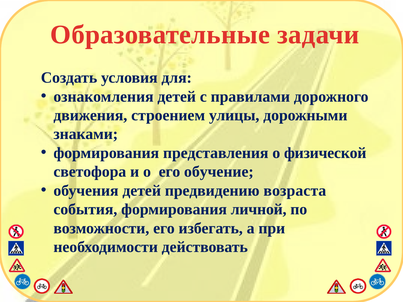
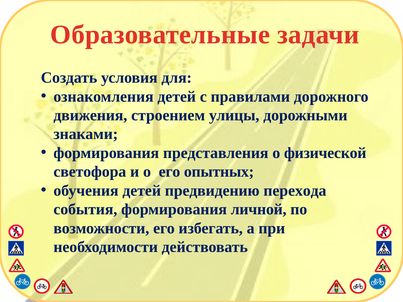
обучение: обучение -> опытных
возраста: возраста -> перехода
